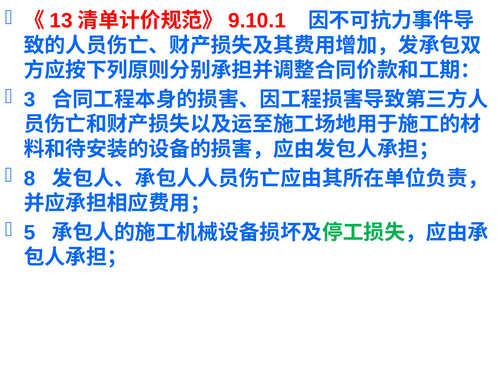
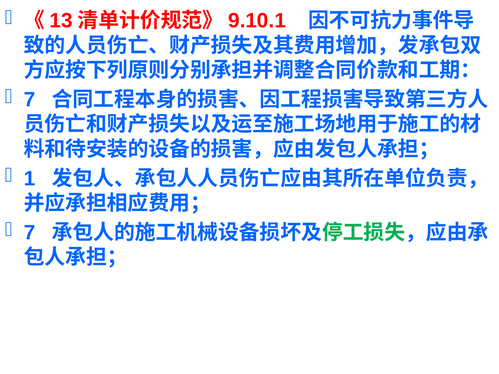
3 at (29, 100): 3 -> 7
8: 8 -> 1
5 at (29, 233): 5 -> 7
